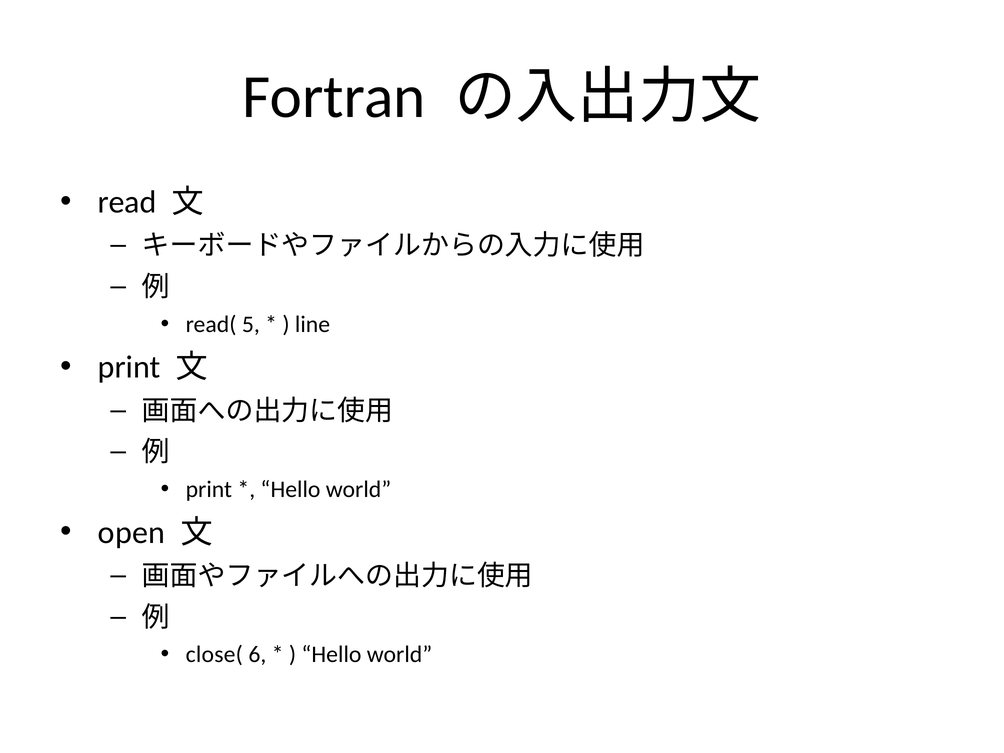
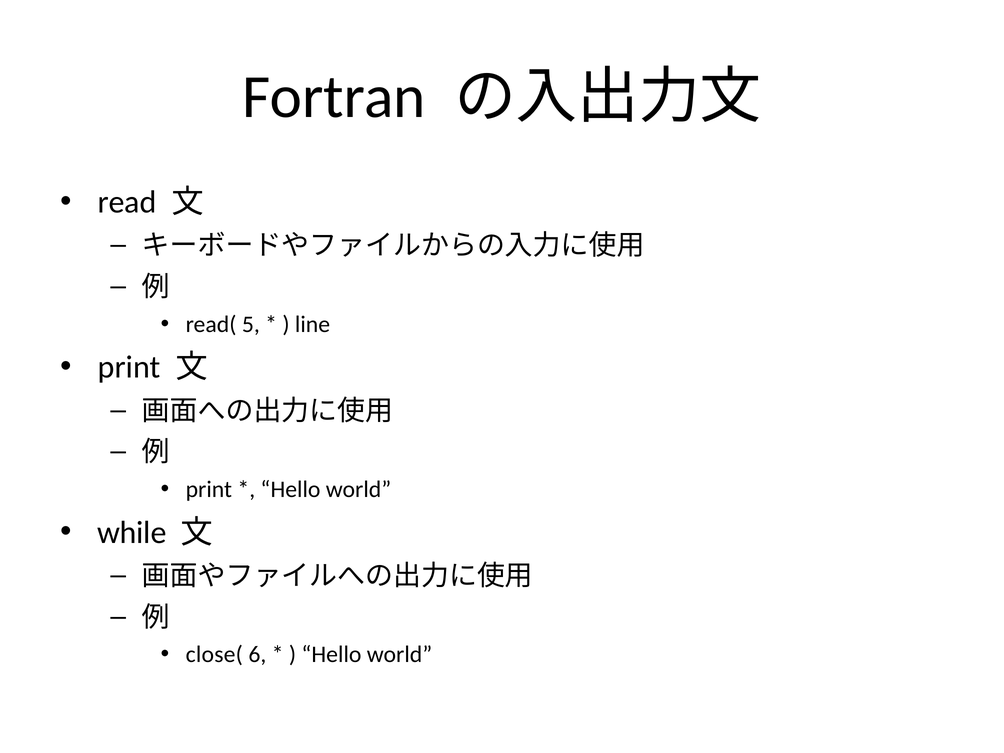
open: open -> while
